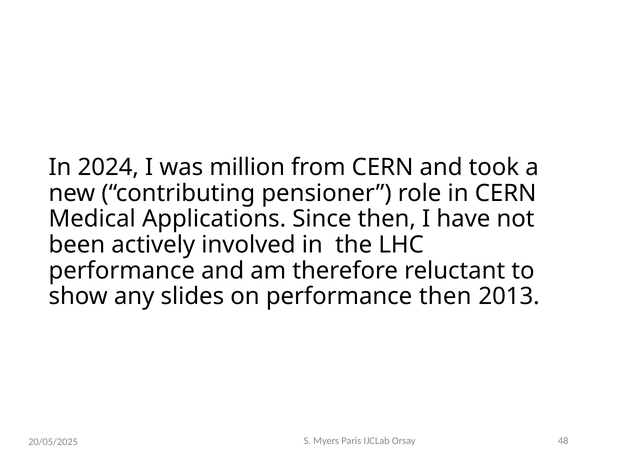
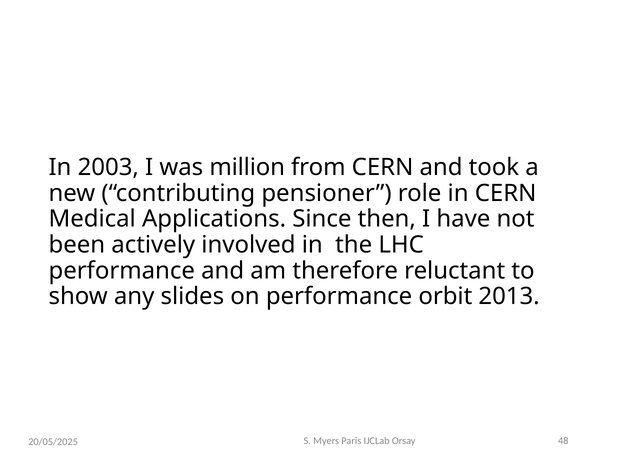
2024: 2024 -> 2003
performance then: then -> orbit
